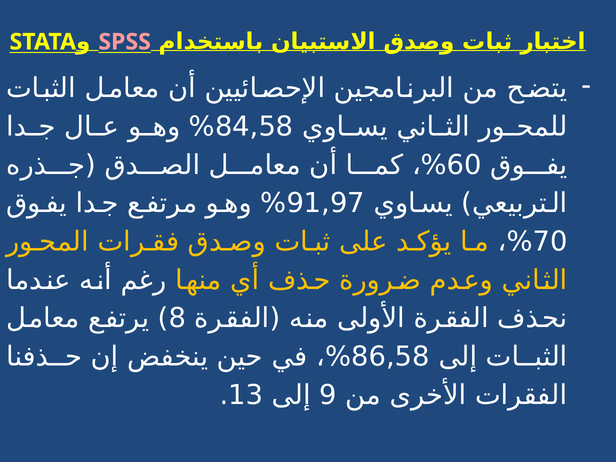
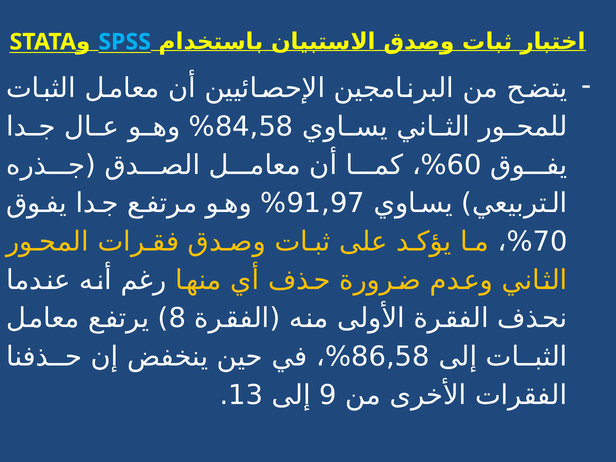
SPSS colour: pink -> light blue
